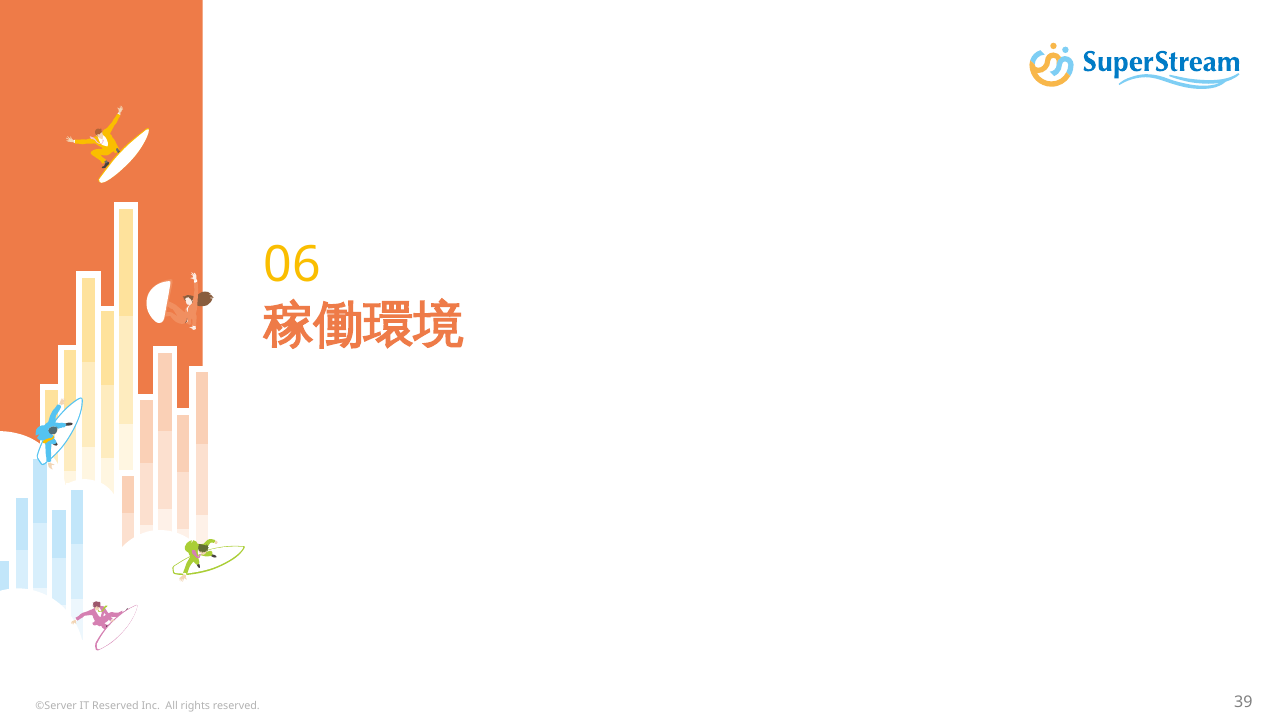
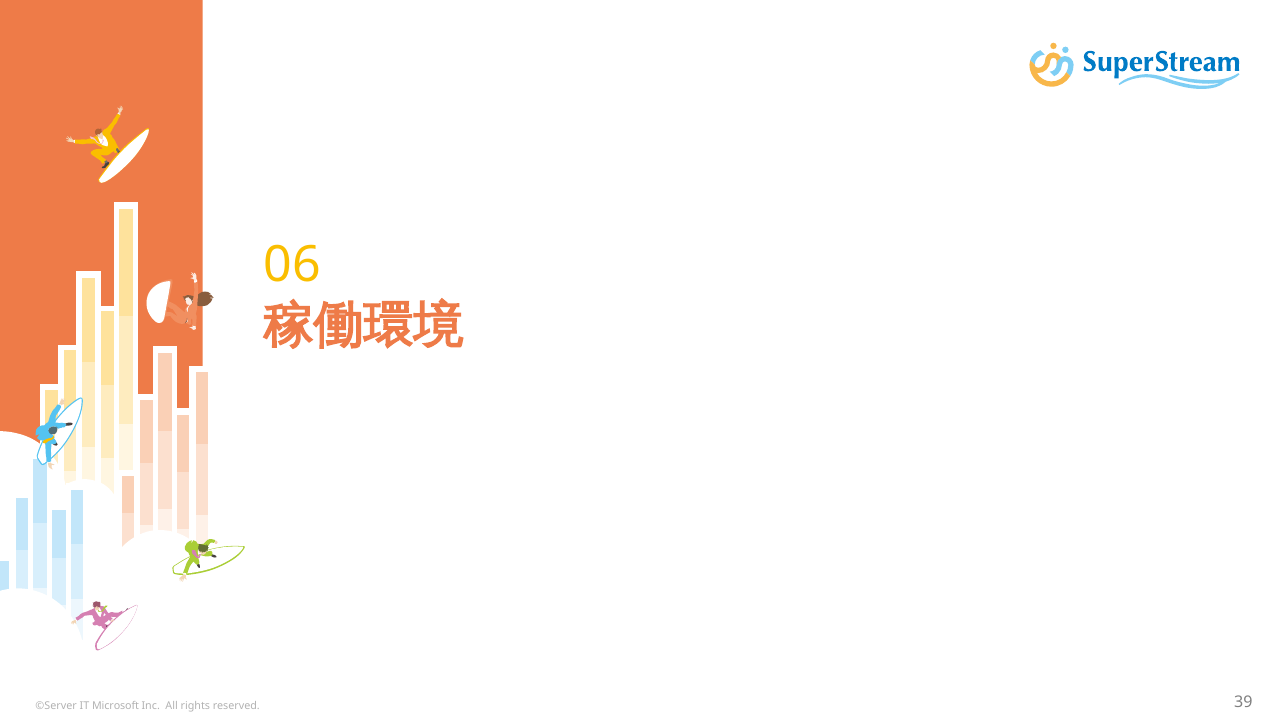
IT Reserved: Reserved -> Microsoft
